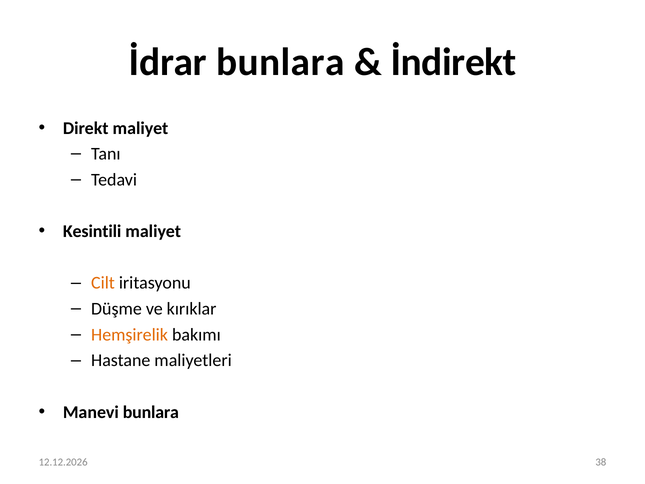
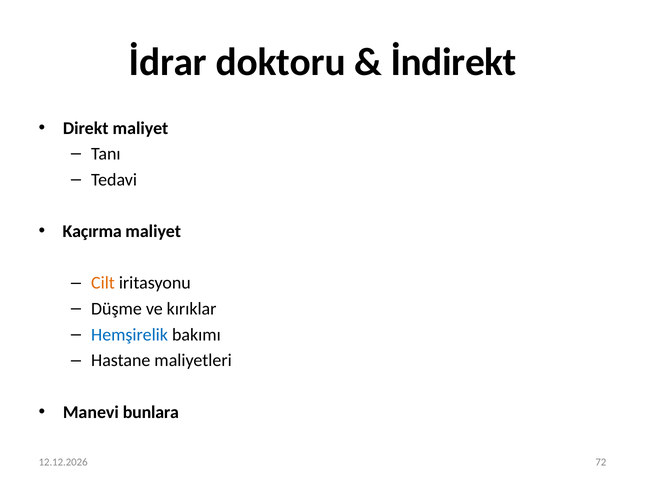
İdrar bunlara: bunlara -> doktoru
Kesintili: Kesintili -> Kaçırma
Hemşirelik colour: orange -> blue
38: 38 -> 72
